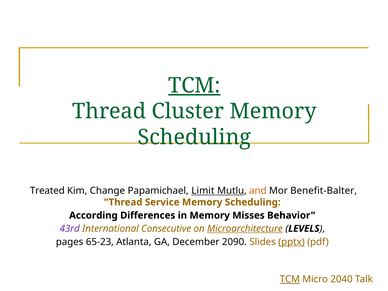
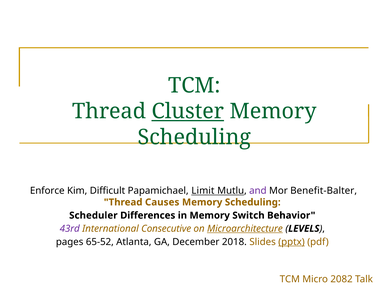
TCM at (194, 85) underline: present -> none
Cluster underline: none -> present
Treated: Treated -> Enforce
Change: Change -> Difficult
and colour: orange -> purple
Service: Service -> Causes
According: According -> Scheduler
Misses: Misses -> Switch
65-23: 65-23 -> 65-52
2090: 2090 -> 2018
TCM at (290, 279) underline: present -> none
2040: 2040 -> 2082
